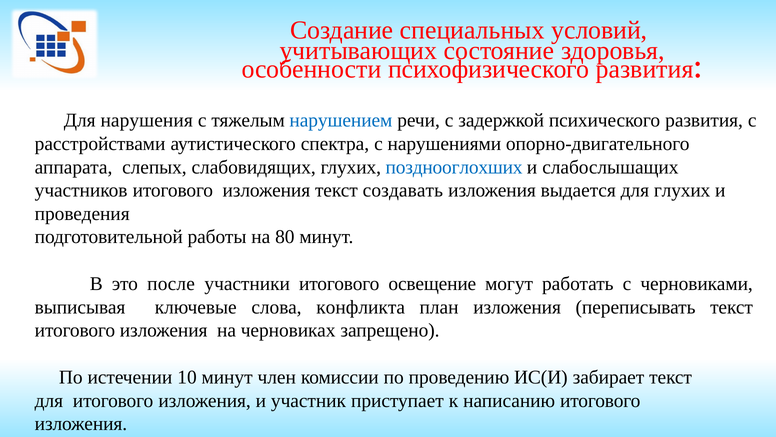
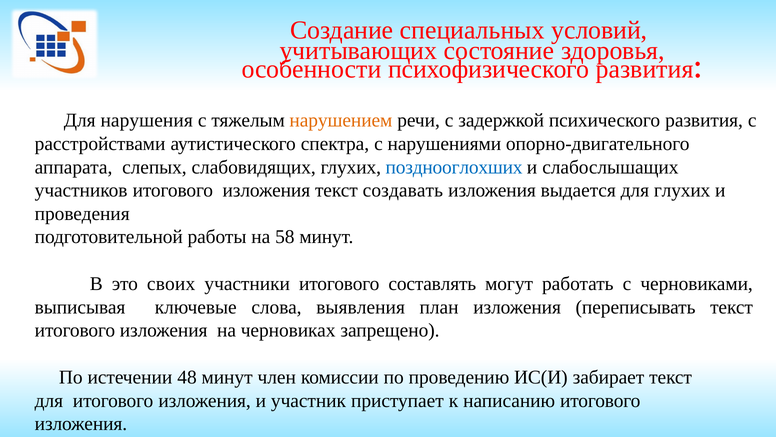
нарушением colour: blue -> orange
80: 80 -> 58
после: после -> своих
освещение: освещение -> составлять
конфликта: конфликта -> выявления
10: 10 -> 48
